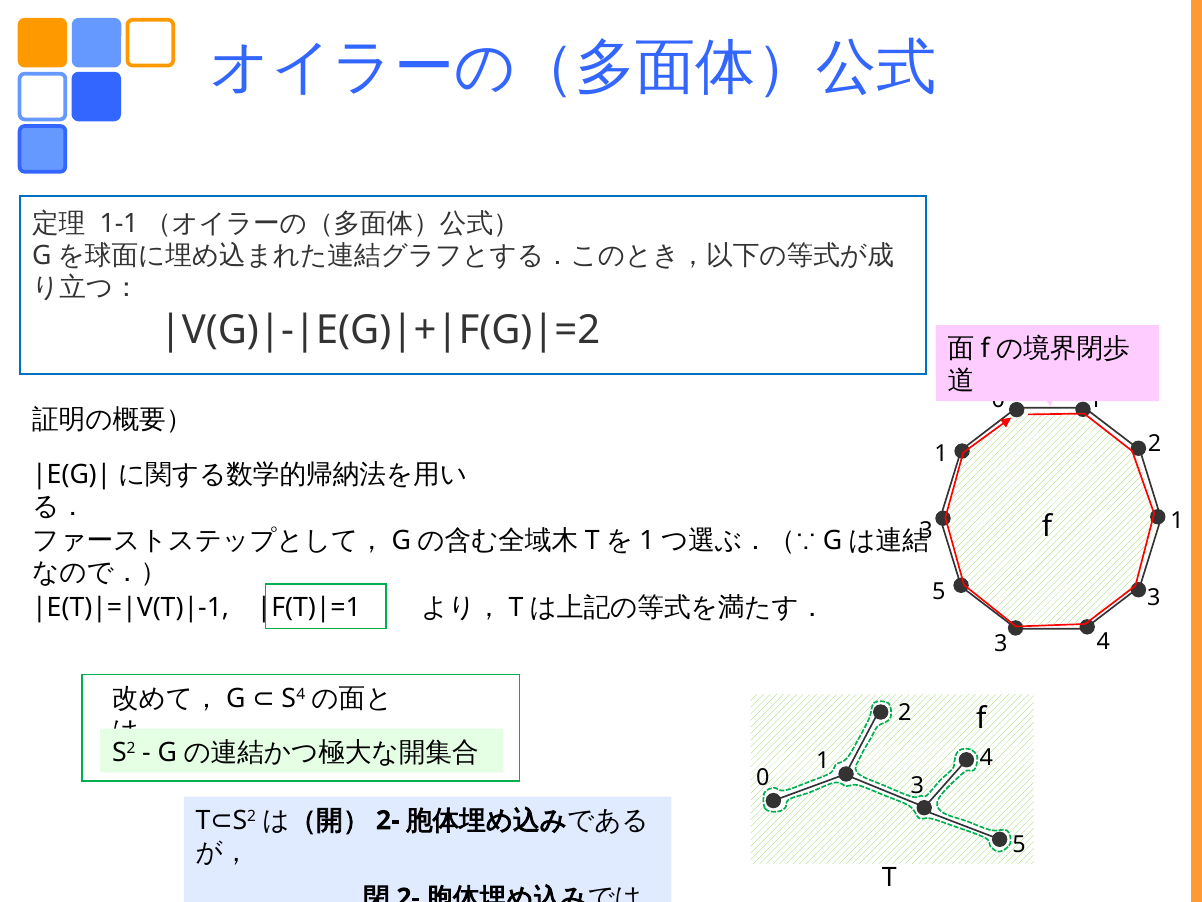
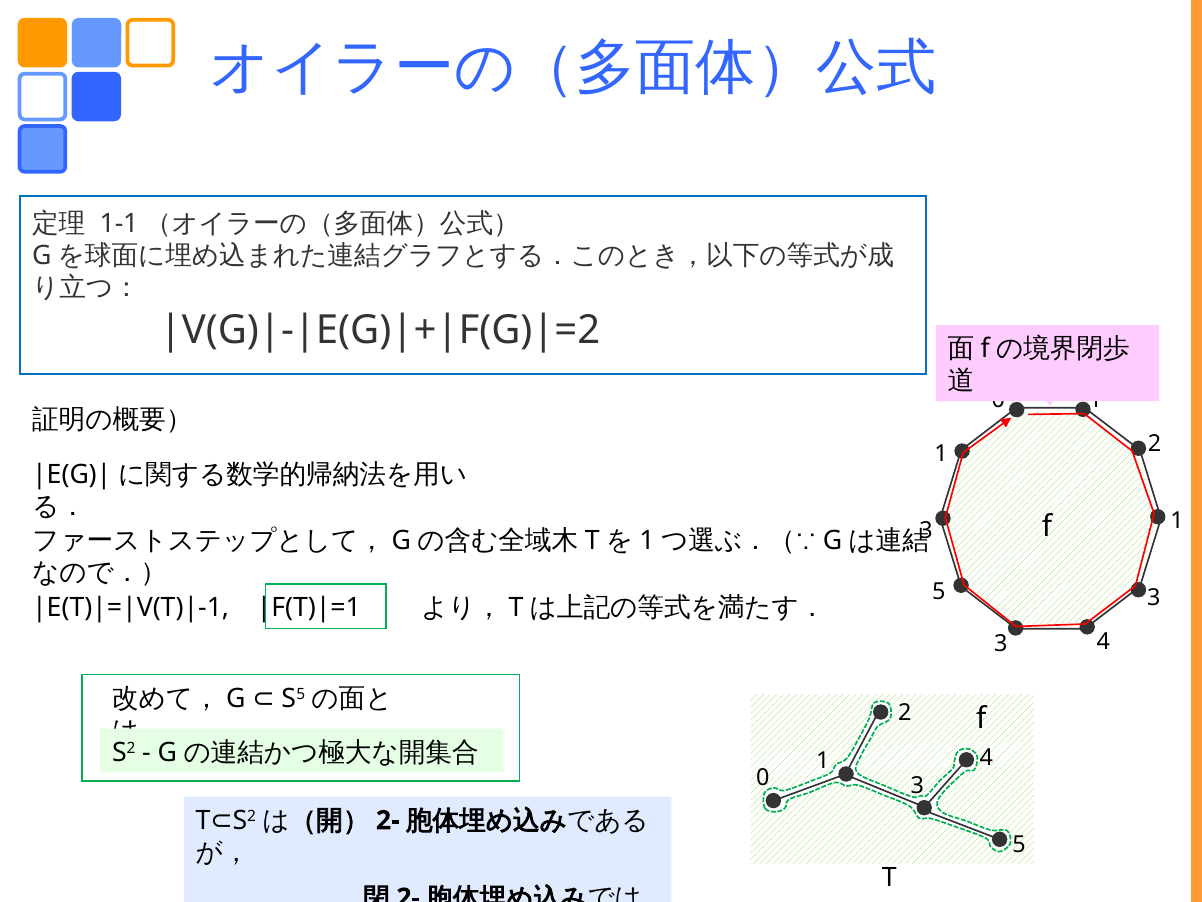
4 at (301, 694): 4 -> 5
